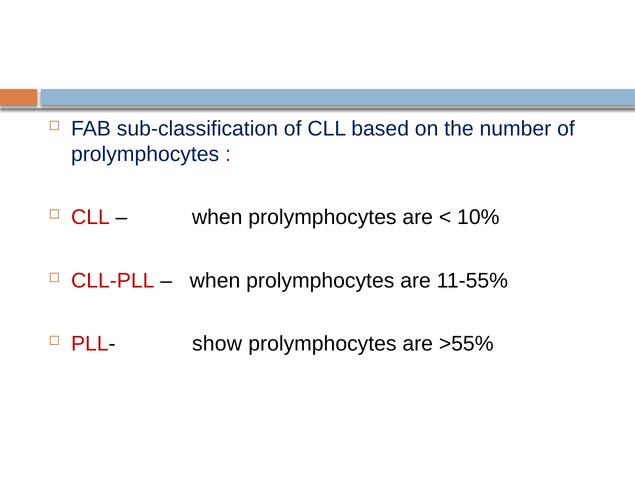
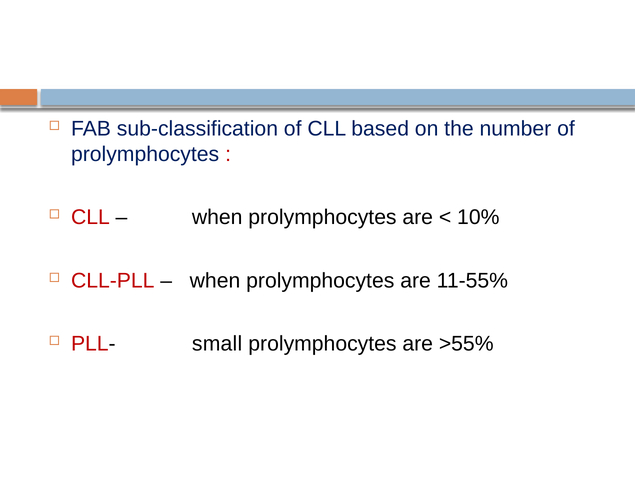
show: show -> small
